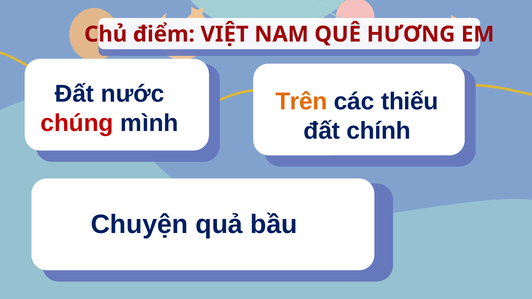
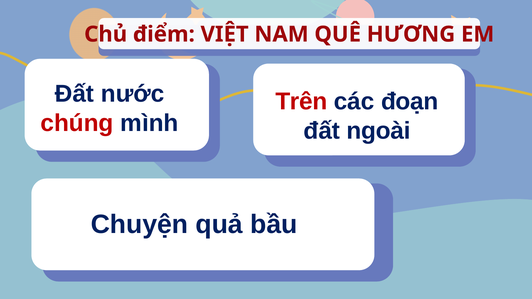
Trên colour: orange -> red
thiếu: thiếu -> đoạn
chính: chính -> ngoài
